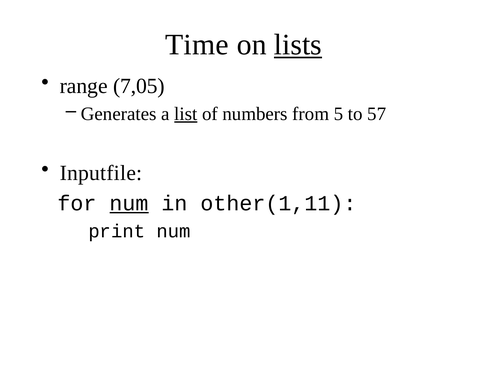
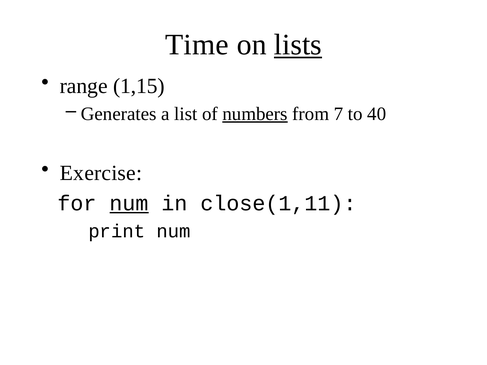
7,05: 7,05 -> 1,15
list underline: present -> none
numbers underline: none -> present
5: 5 -> 7
57: 57 -> 40
Inputfile: Inputfile -> Exercise
other(1,11: other(1,11 -> close(1,11
